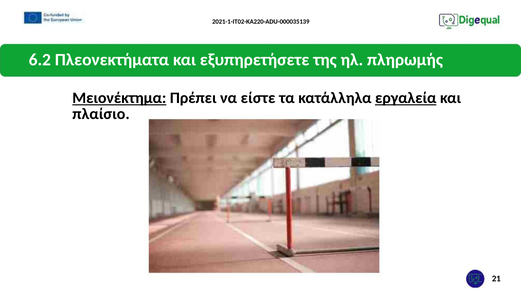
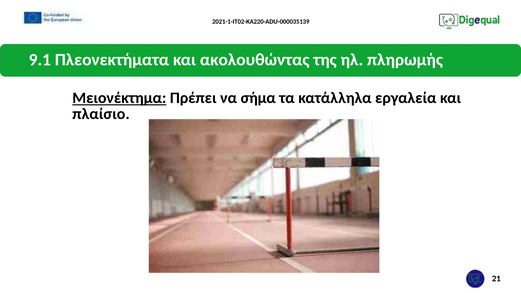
6.2: 6.2 -> 9.1
εξυπηρετήσετε: εξυπηρετήσετε -> ακολουθώντας
είστε: είστε -> σήμα
εργαλεία underline: present -> none
